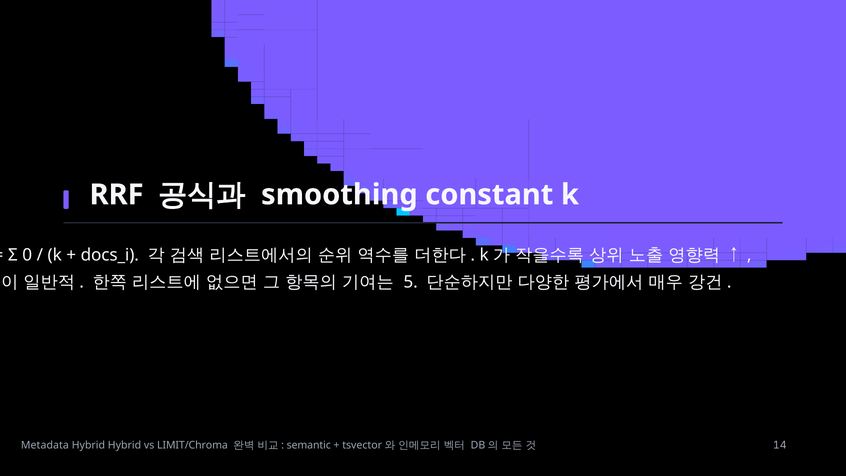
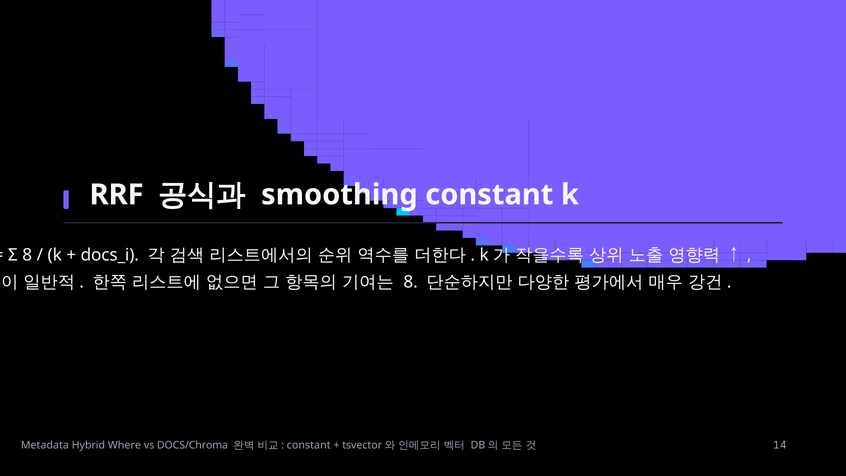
Σ 0: 0 -> 8
5 at (411, 282): 5 -> 8
Hybrid Hybrid: Hybrid -> Where
LIMIT/Chroma: LIMIT/Chroma -> DOCS/Chroma
semantic at (309, 445): semantic -> constant
